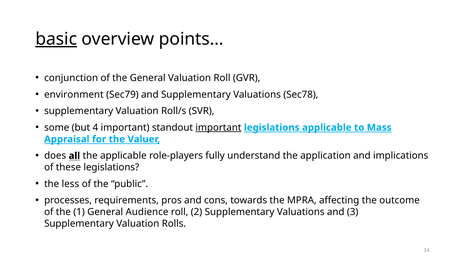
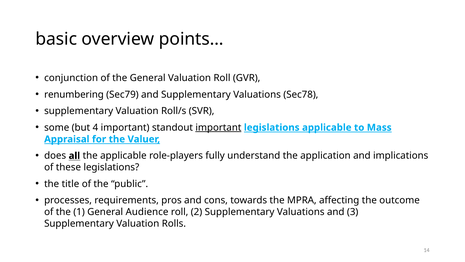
basic underline: present -> none
environment: environment -> renumbering
less: less -> title
